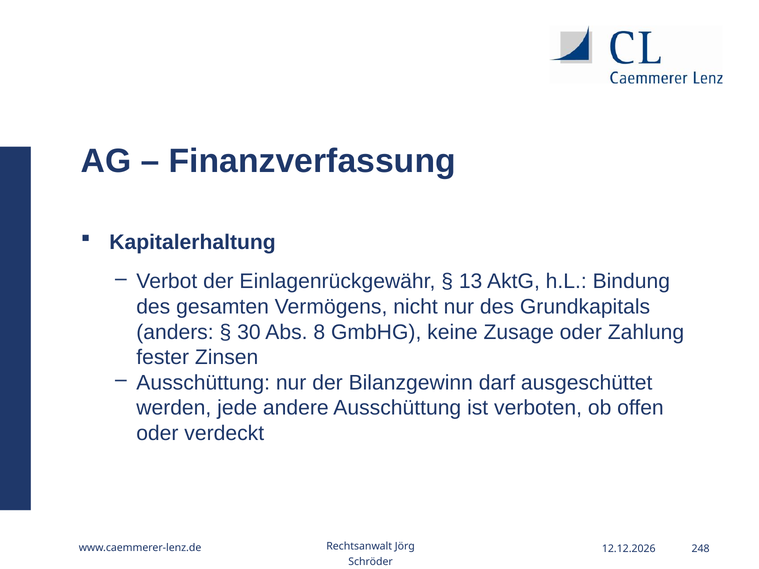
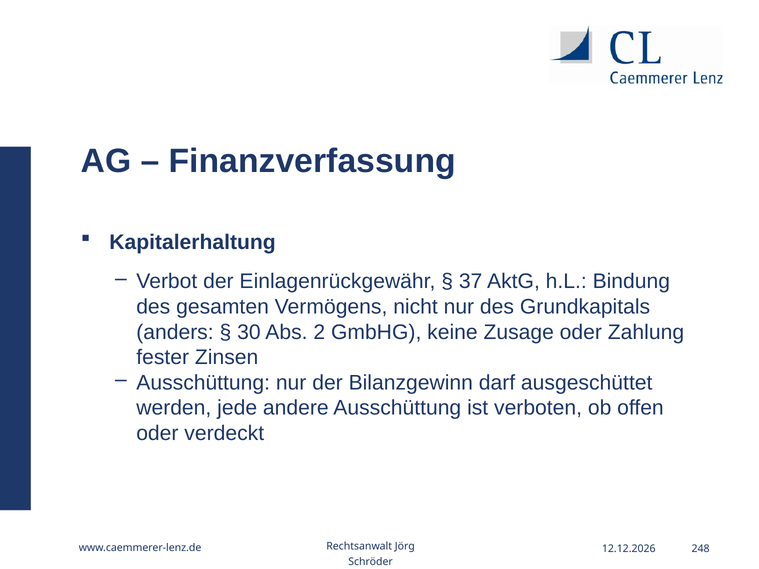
13: 13 -> 37
8: 8 -> 2
